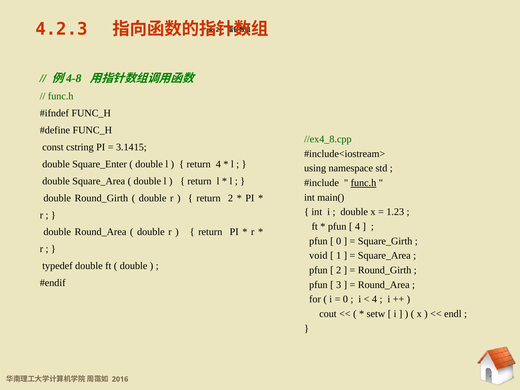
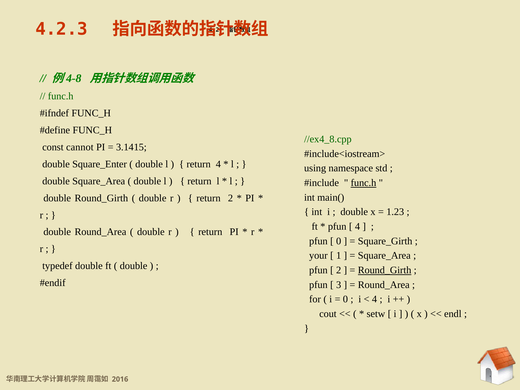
cstring: cstring -> cannot
void: void -> your
Round_Girth at (385, 270) underline: none -> present
